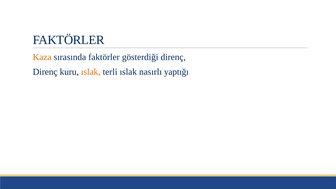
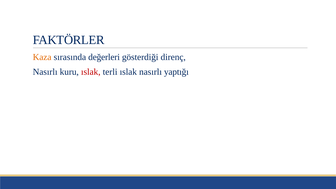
sırasında faktörler: faktörler -> değerleri
Direnç at (45, 72): Direnç -> Nasırlı
ıslak at (91, 72) colour: orange -> red
